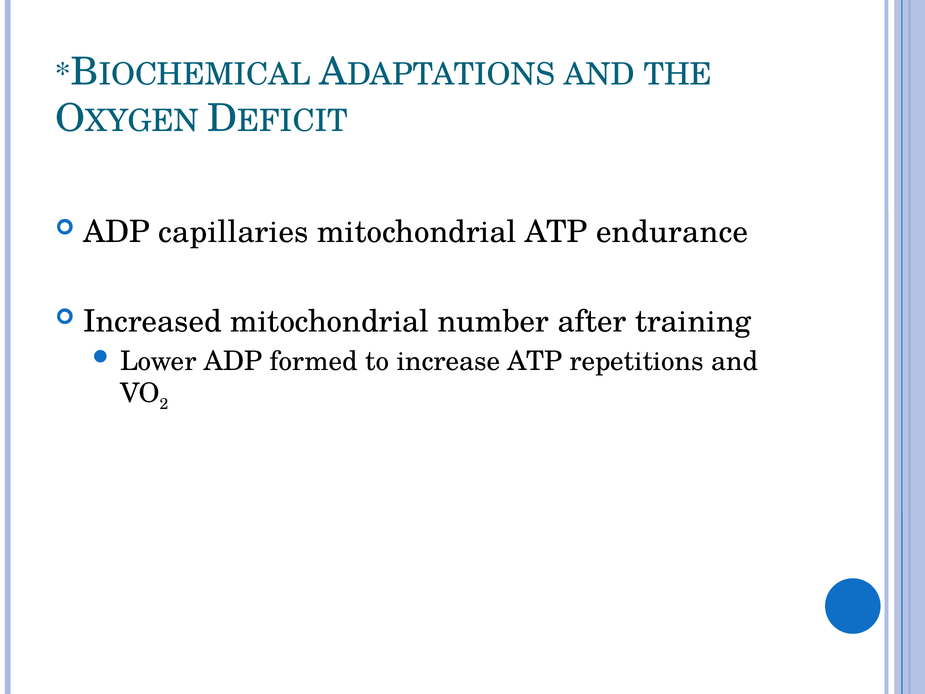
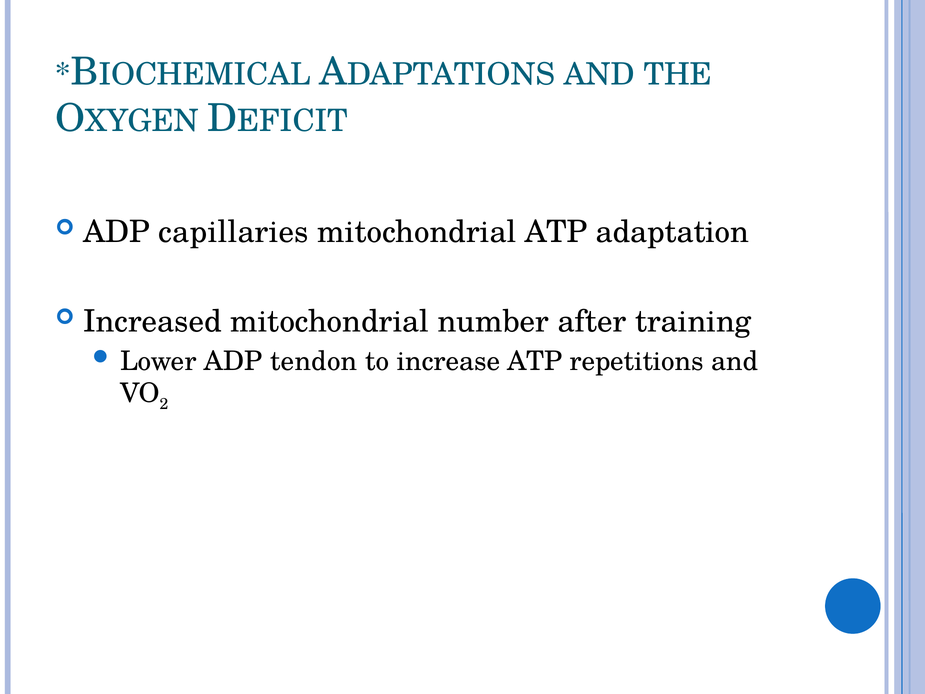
endurance: endurance -> adaptation
formed: formed -> tendon
